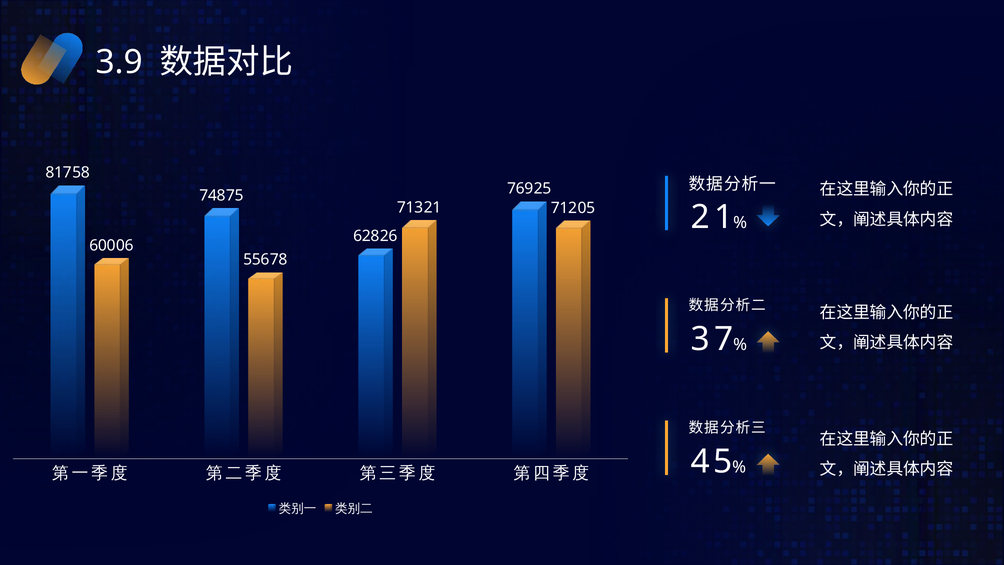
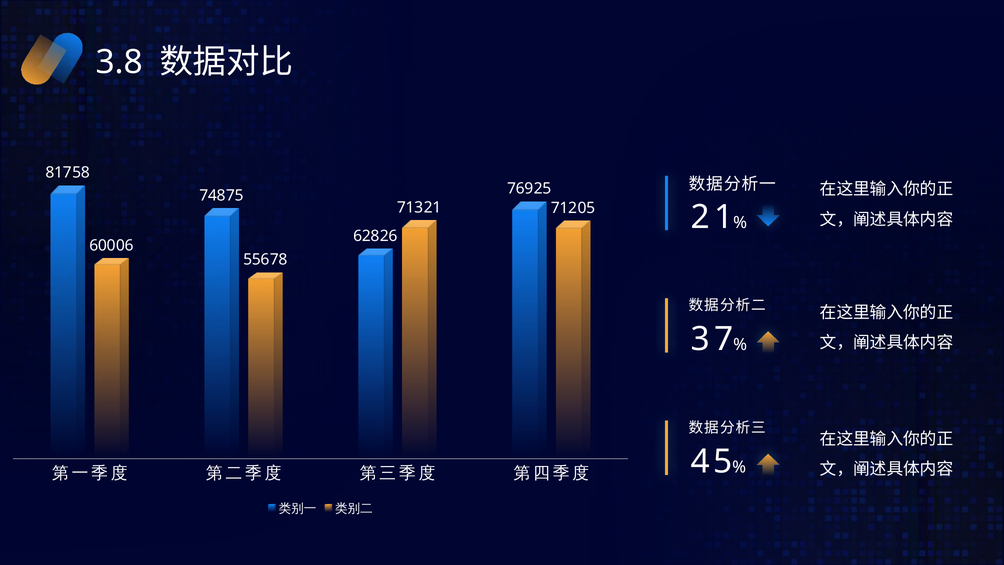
3.9: 3.9 -> 3.8
